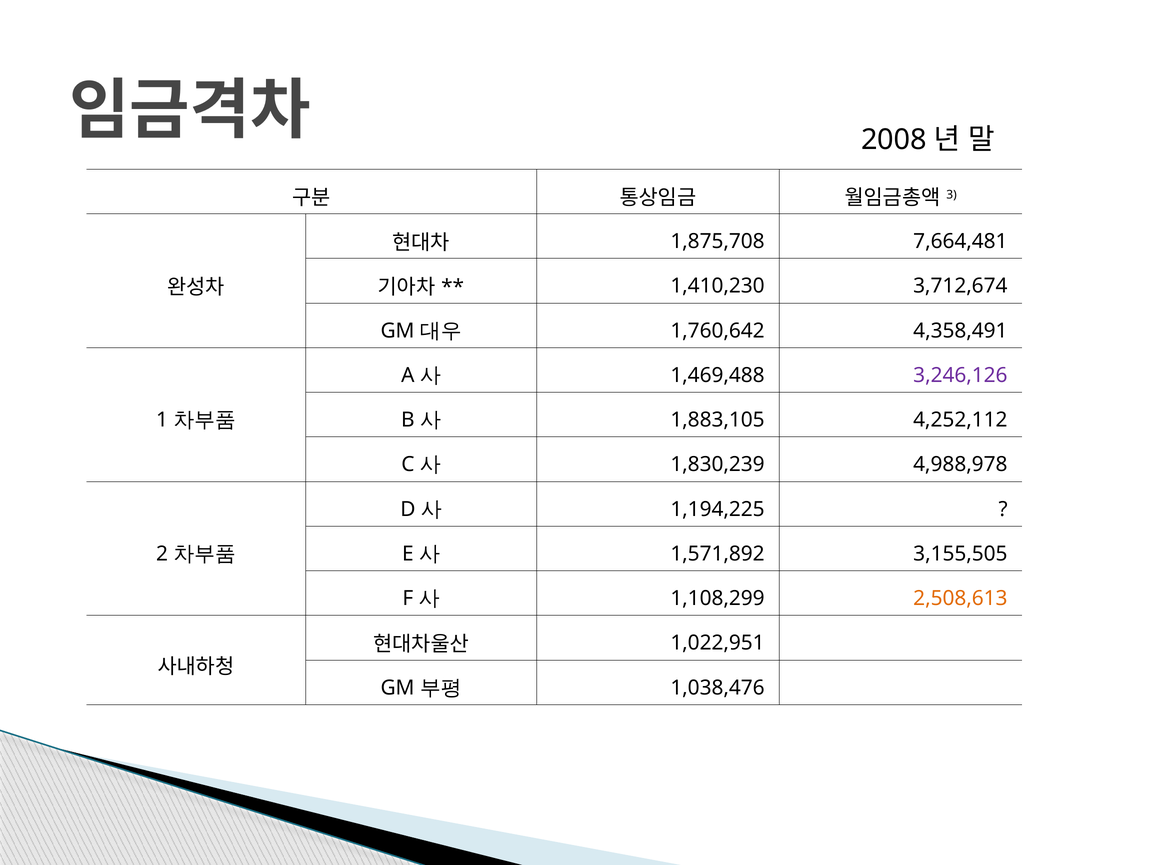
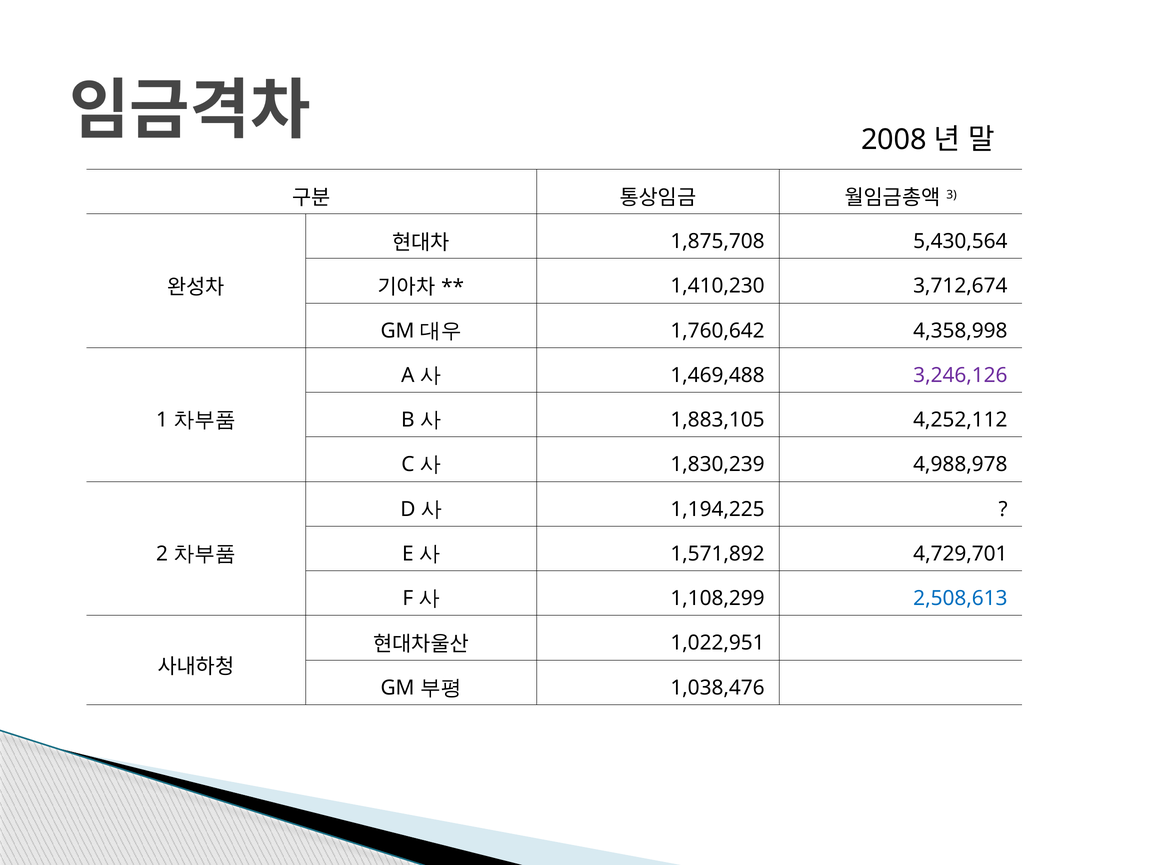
7,664,481: 7,664,481 -> 5,430,564
4,358,491: 4,358,491 -> 4,358,998
3,155,505: 3,155,505 -> 4,729,701
2,508,613 colour: orange -> blue
